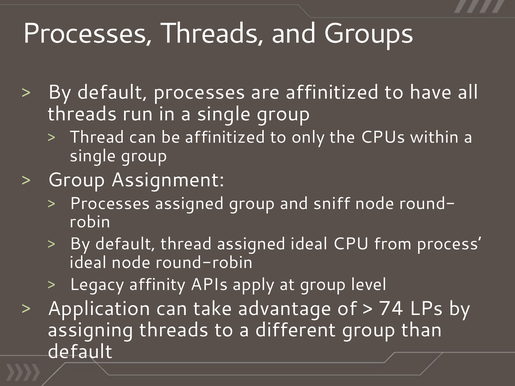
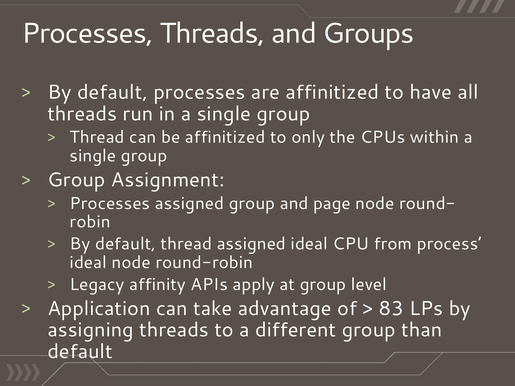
sniff: sniff -> page
74: 74 -> 83
